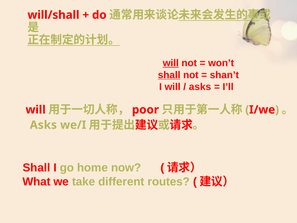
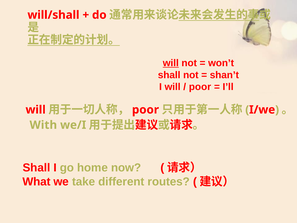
shall at (169, 75) underline: present -> none
asks at (200, 87): asks -> poor
Asks at (43, 125): Asks -> With
